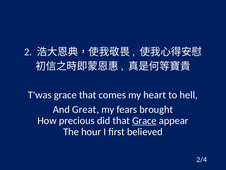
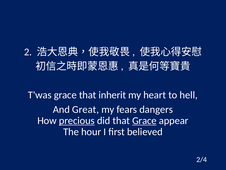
comes: comes -> inherit
brought: brought -> dangers
precious underline: none -> present
